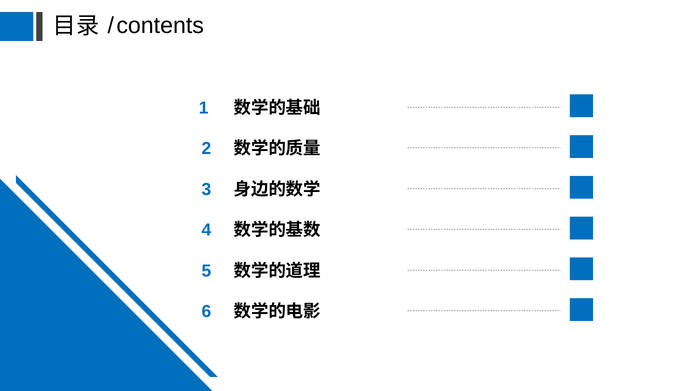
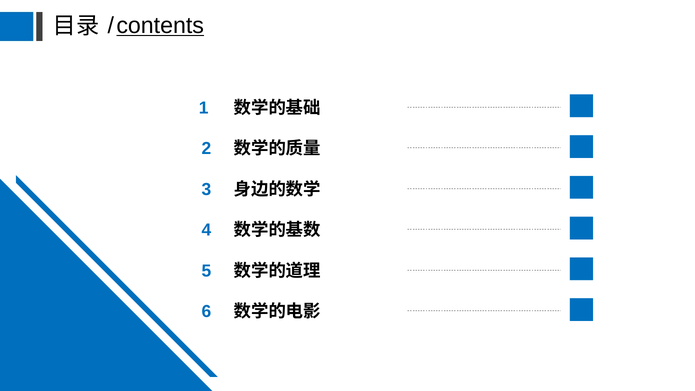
contents underline: none -> present
